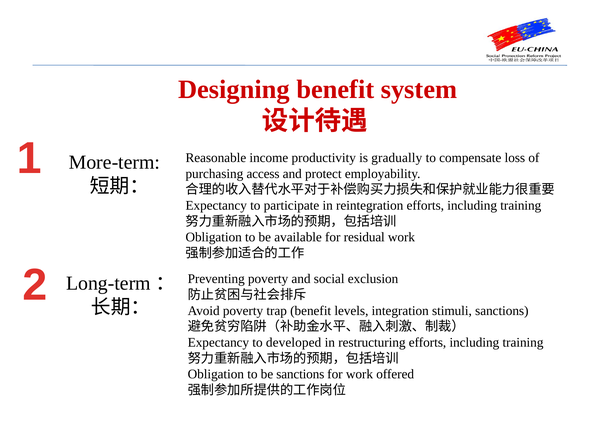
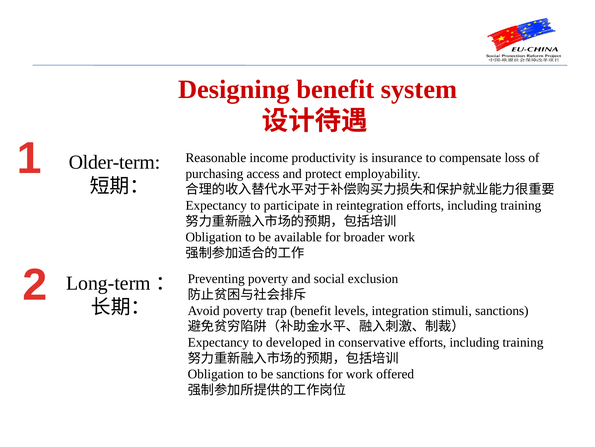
gradually: gradually -> insurance
More-term: More-term -> Older-term
residual: residual -> broader
restructuring: restructuring -> conservative
